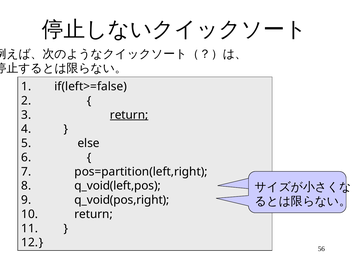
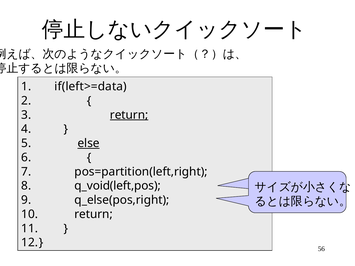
if(left>=false: if(left>=false -> if(left>=data
else underline: none -> present
q_void(pos,right: q_void(pos,right -> q_else(pos,right
